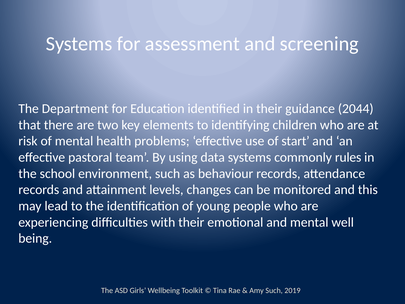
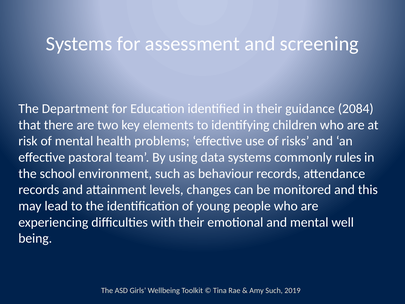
2044: 2044 -> 2084
start: start -> risks
